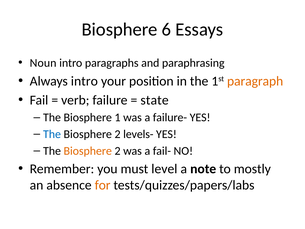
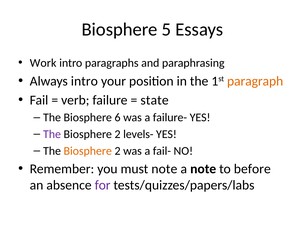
6: 6 -> 5
Noun: Noun -> Work
1: 1 -> 6
The at (52, 134) colour: blue -> purple
must level: level -> note
mostly: mostly -> before
for colour: orange -> purple
